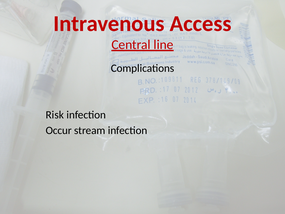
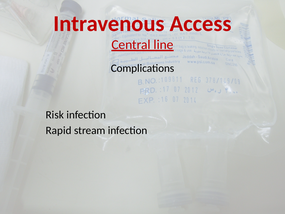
Occur: Occur -> Rapid
